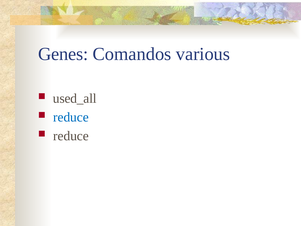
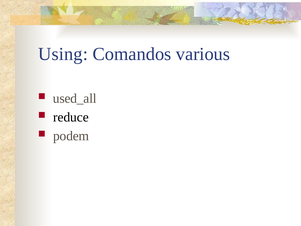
Genes: Genes -> Using
reduce at (71, 117) colour: blue -> black
reduce at (71, 136): reduce -> podem
